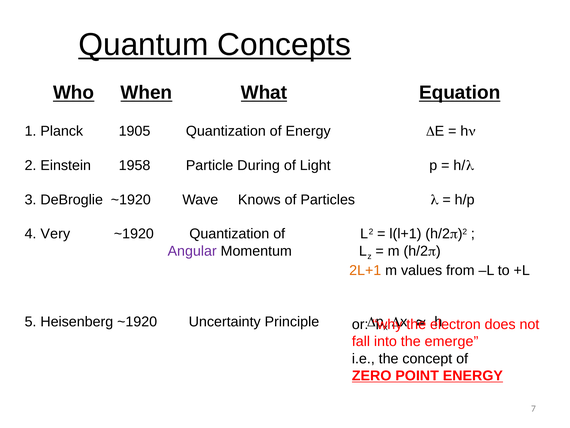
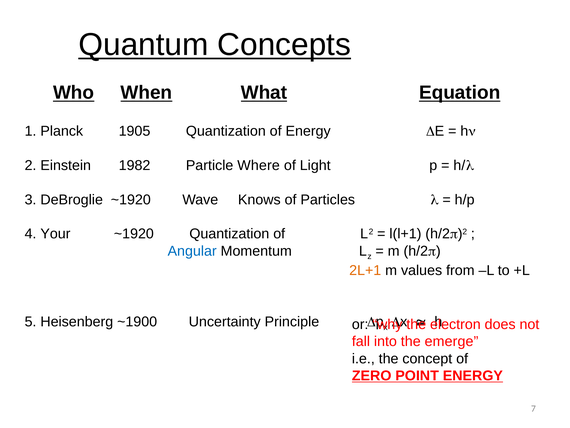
1958: 1958 -> 1982
During: During -> Where
Very: Very -> Your
Angular colour: purple -> blue
Heisenberg ~1920: ~1920 -> ~1900
